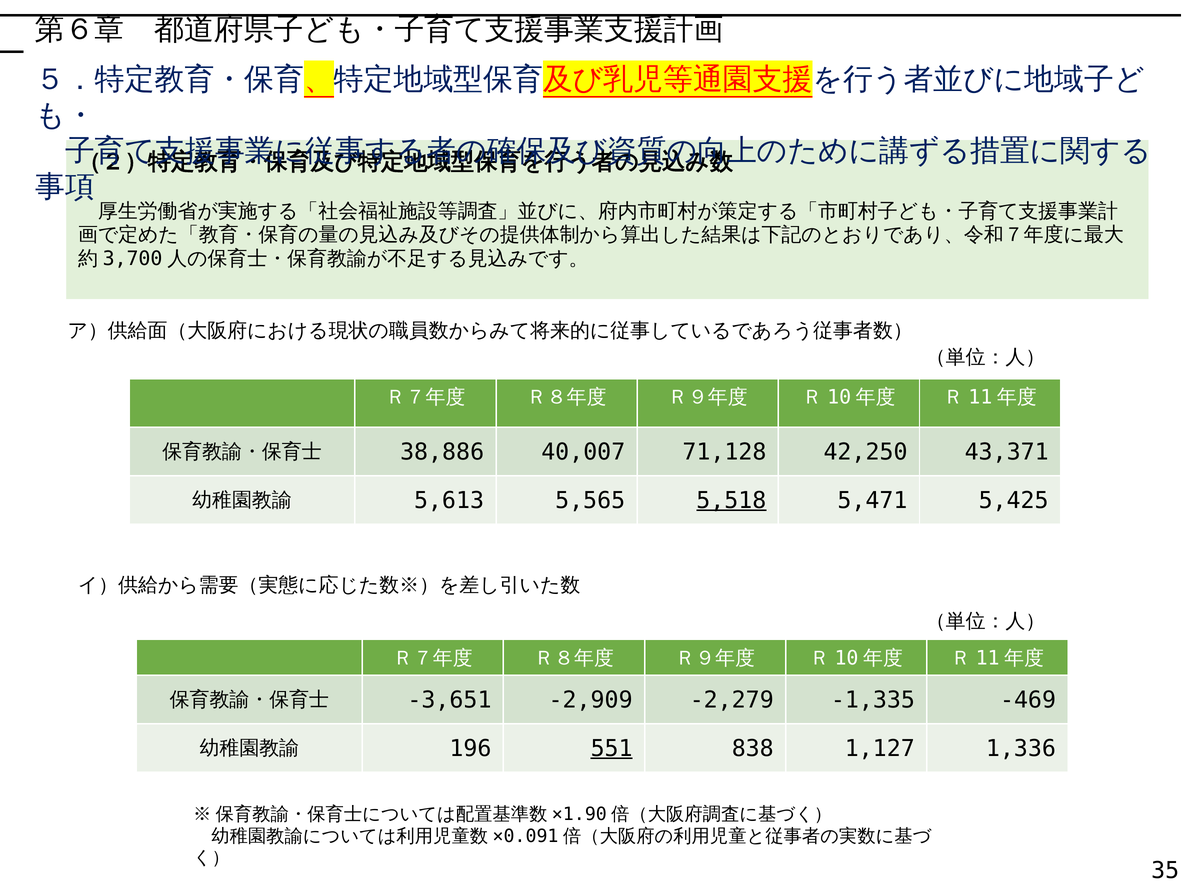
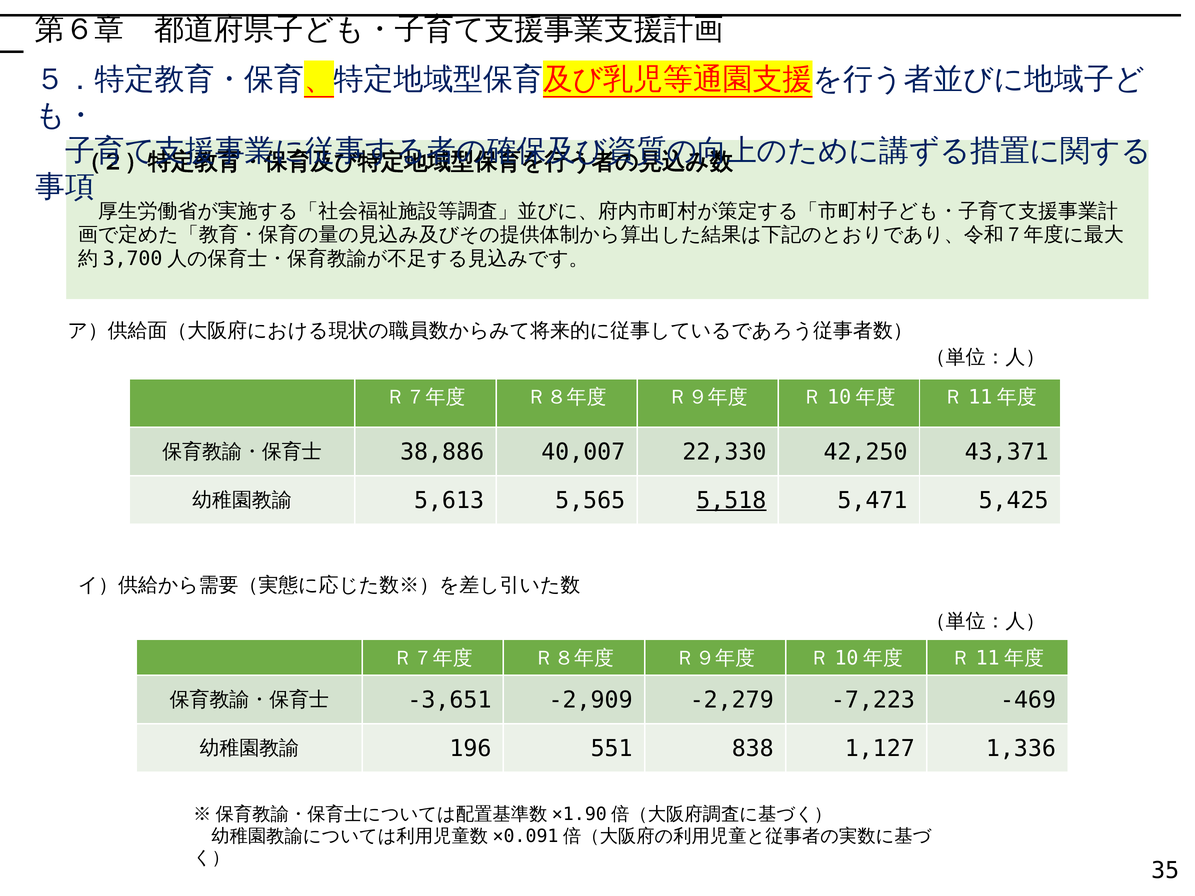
71,128: 71,128 -> 22,330
-1,335: -1,335 -> -7,223
551 underline: present -> none
